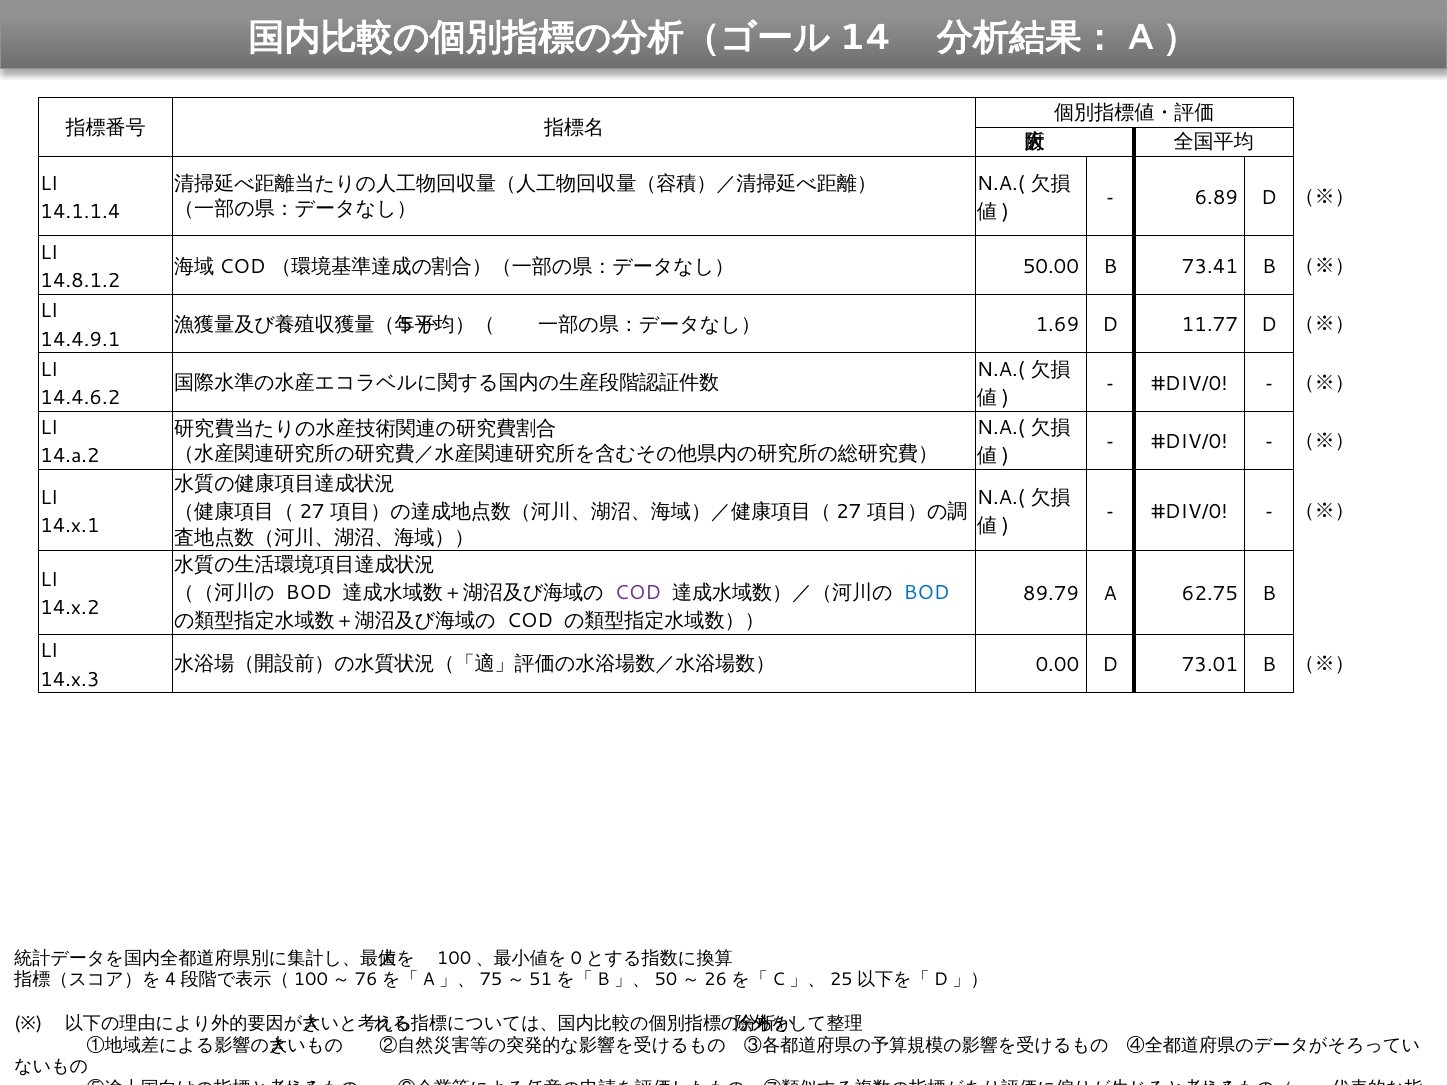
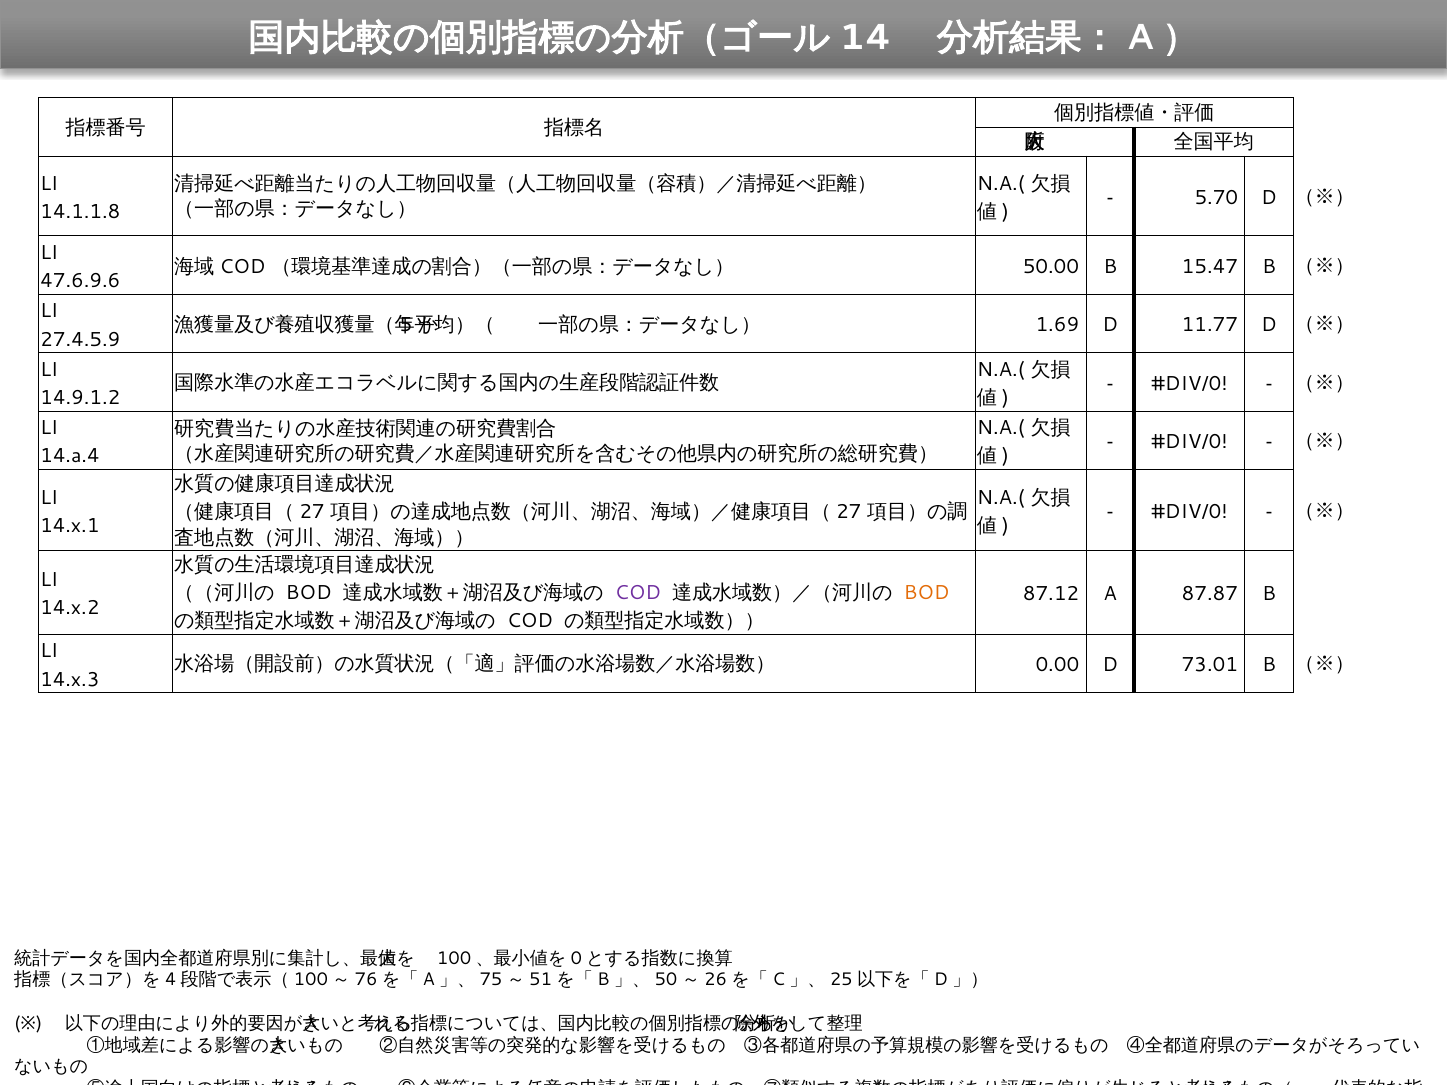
6.89: 6.89 -> 5.70
14.1.1.4: 14.1.1.4 -> 14.1.1.8
73.41: 73.41 -> 15.47
14.8.1.2: 14.8.1.2 -> 47.6.9.6
14.4.9.1: 14.4.9.1 -> 27.4.5.9
14.4.6.2: 14.4.6.2 -> 14.9.1.2
14.a.2: 14.a.2 -> 14.a.4
BOD at (927, 593) colour: blue -> orange
89.79: 89.79 -> 87.12
62.75: 62.75 -> 87.87
